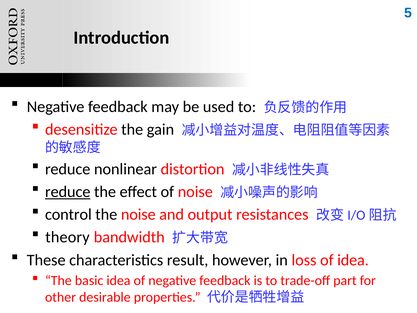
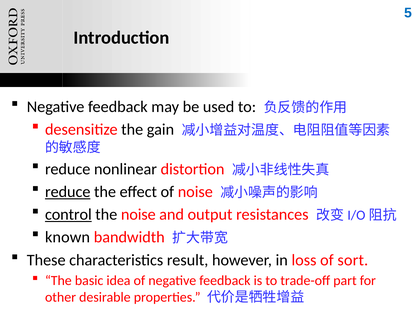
control underline: none -> present
theory: theory -> known
of idea: idea -> sort
